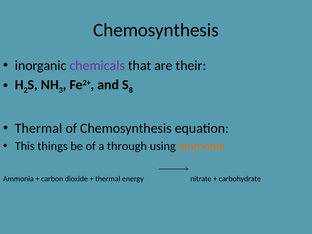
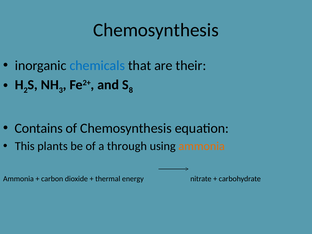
chemicals colour: purple -> blue
Thermal at (39, 128): Thermal -> Contains
things: things -> plants
